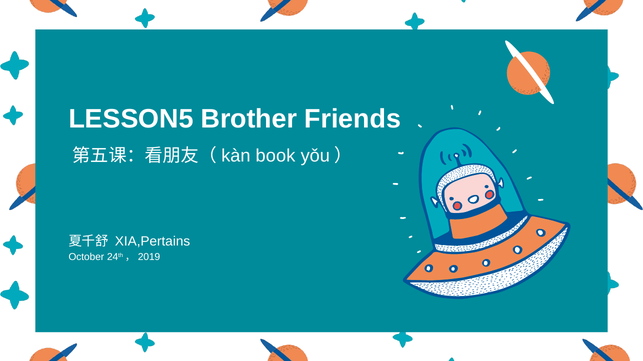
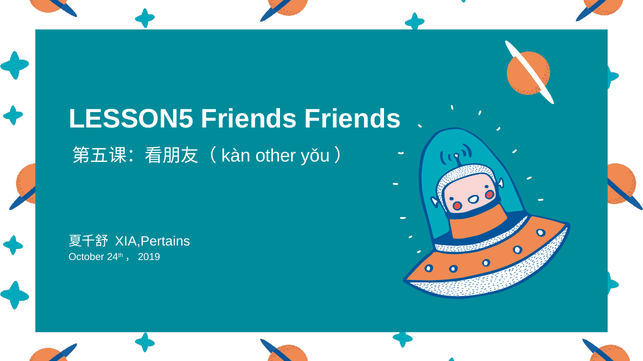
LESSON5 Brother: Brother -> Friends
book: book -> other
